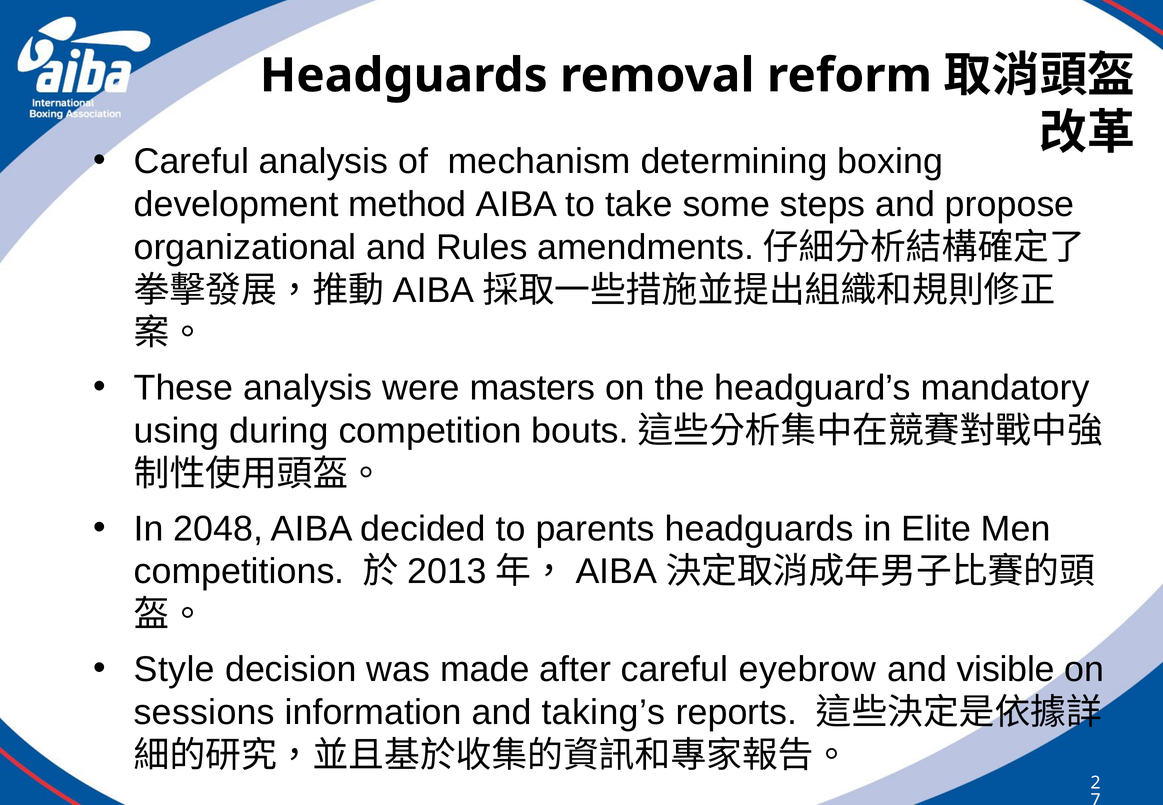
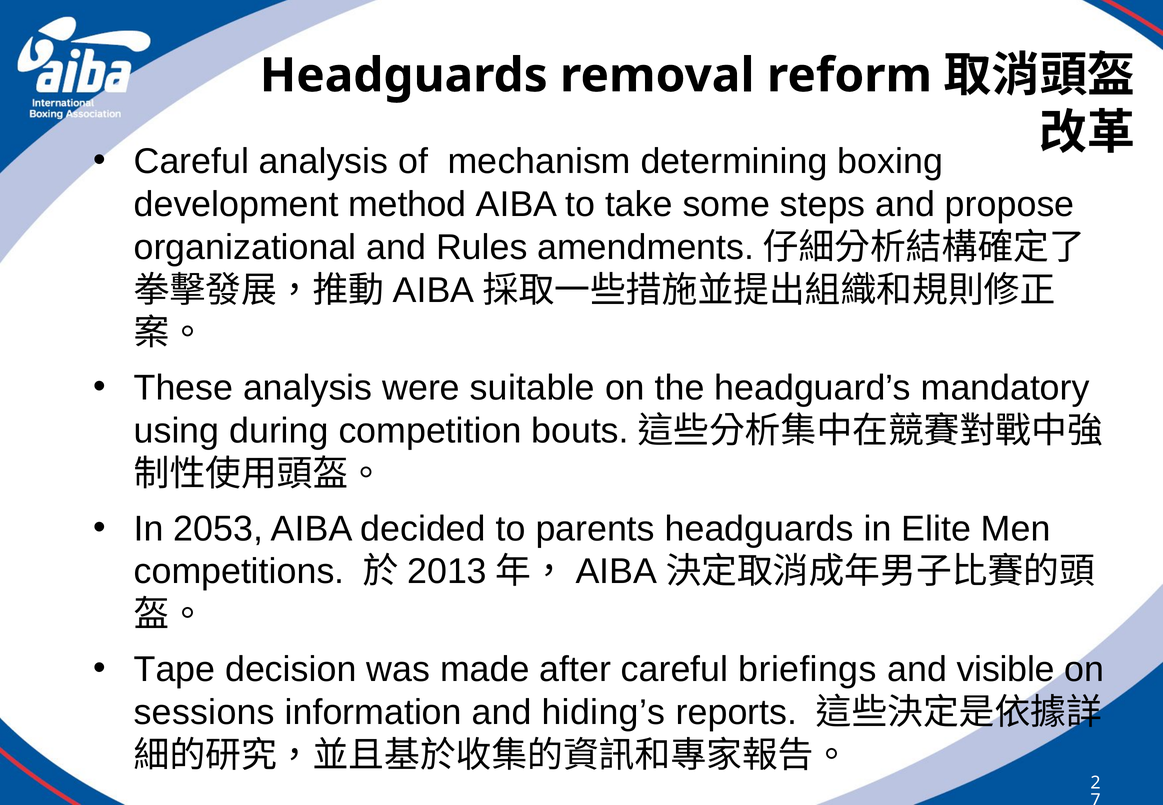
masters: masters -> suitable
2048: 2048 -> 2053
Style: Style -> Tape
eyebrow: eyebrow -> briefings
taking’s: taking’s -> hiding’s
